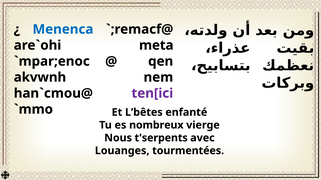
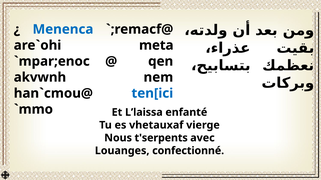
ten[ici colour: purple -> blue
L’bêtes: L’bêtes -> L’laissa
nombreux: nombreux -> vhetauxaf
tourmentées: tourmentées -> confectionné
